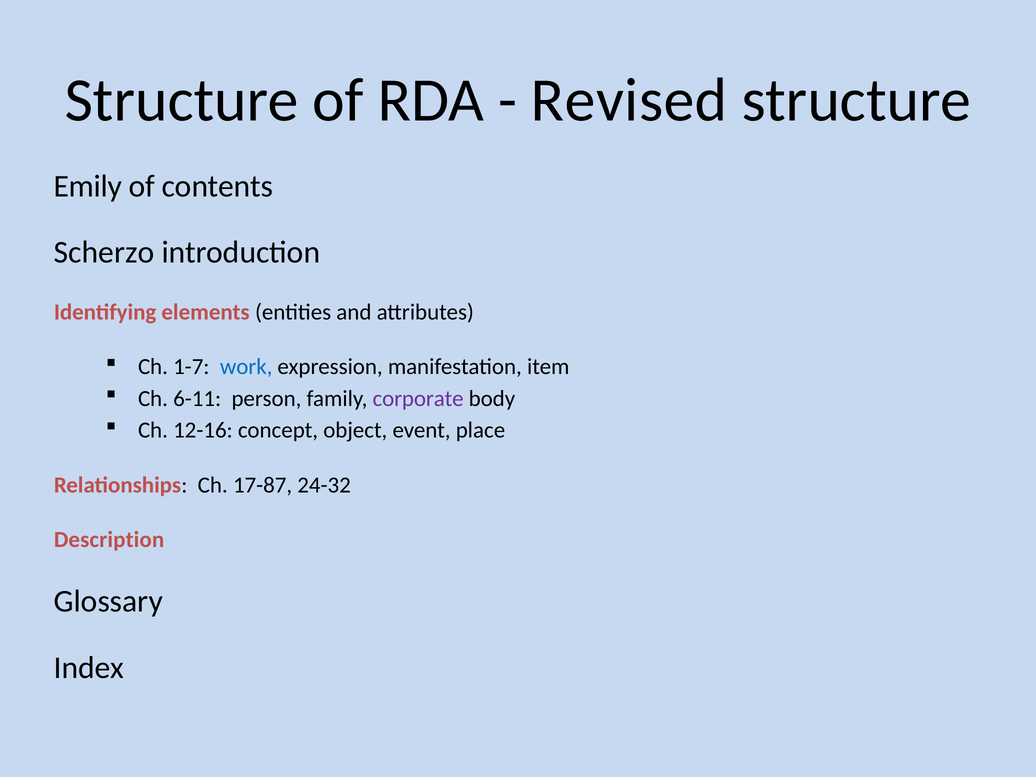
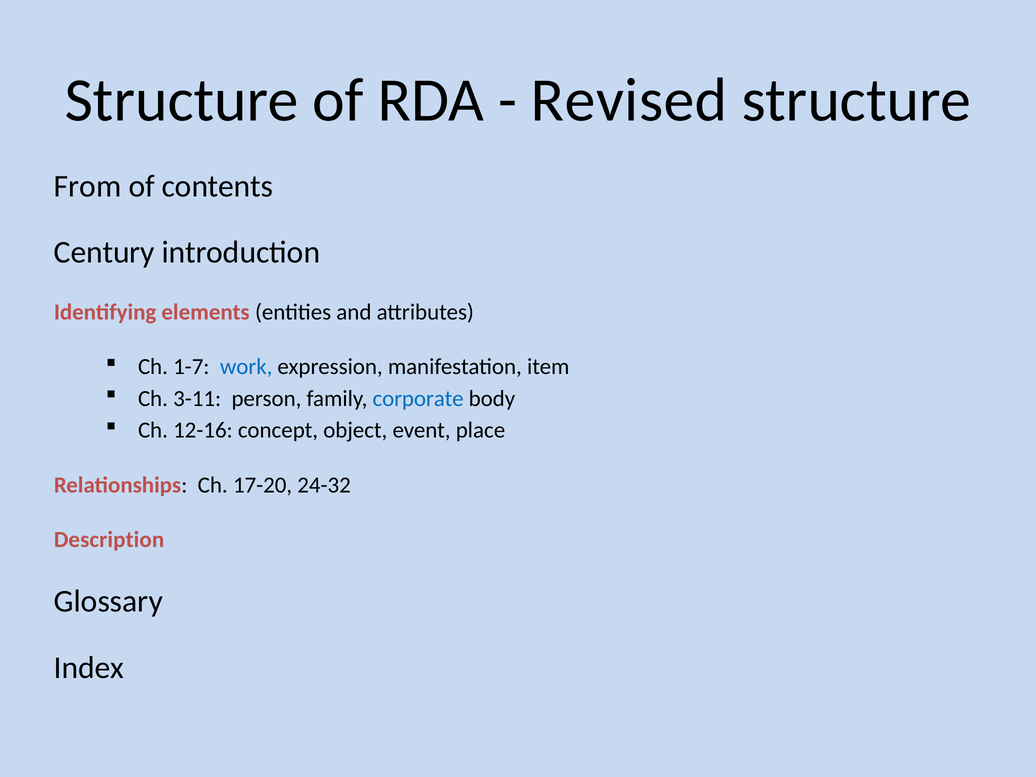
Emily: Emily -> From
Scherzo: Scherzo -> Century
6-11: 6-11 -> 3-11
corporate colour: purple -> blue
17-87: 17-87 -> 17-20
